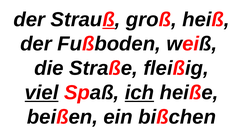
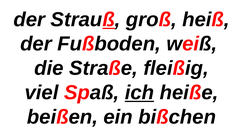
viel underline: present -> none
